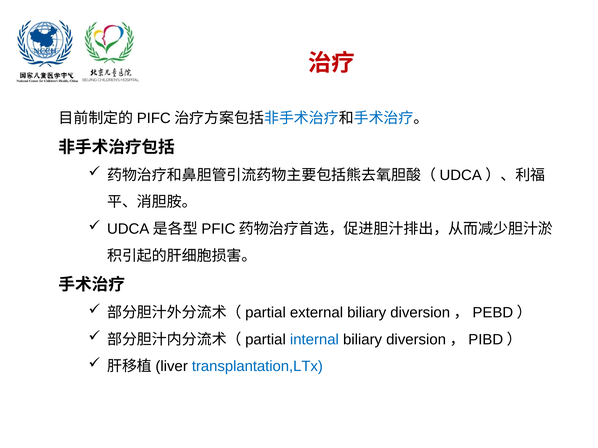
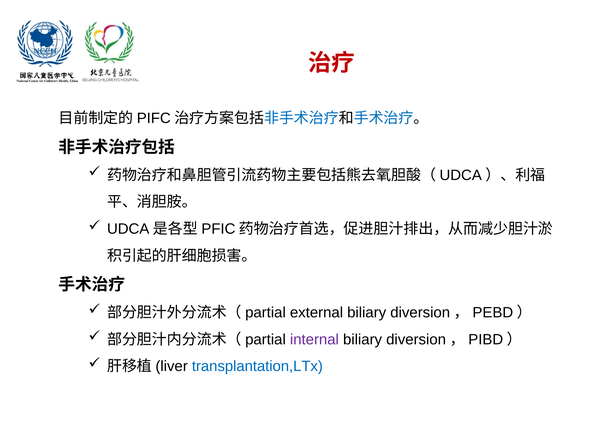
internal colour: blue -> purple
